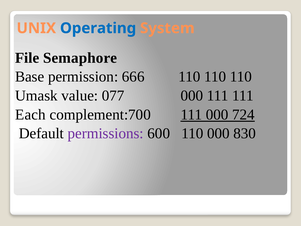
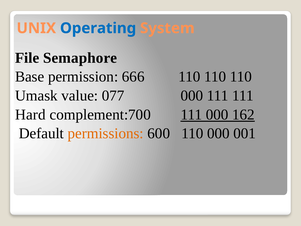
Each: Each -> Hard
724: 724 -> 162
permissions colour: purple -> orange
830: 830 -> 001
